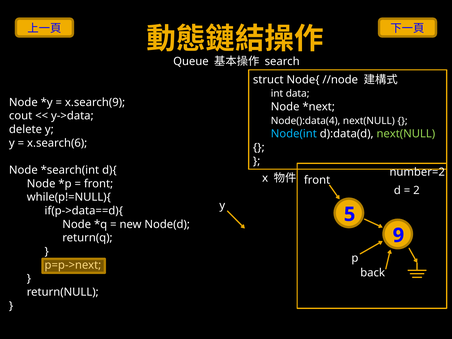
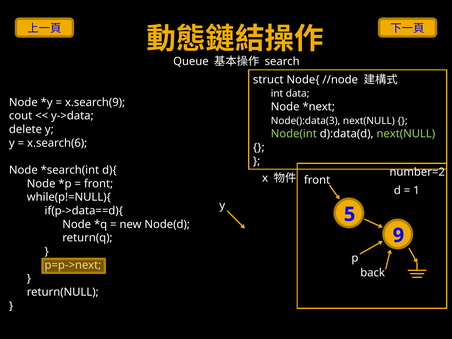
Node():data(4: Node():data(4 -> Node():data(3
Node(int colour: light blue -> light green
2: 2 -> 1
